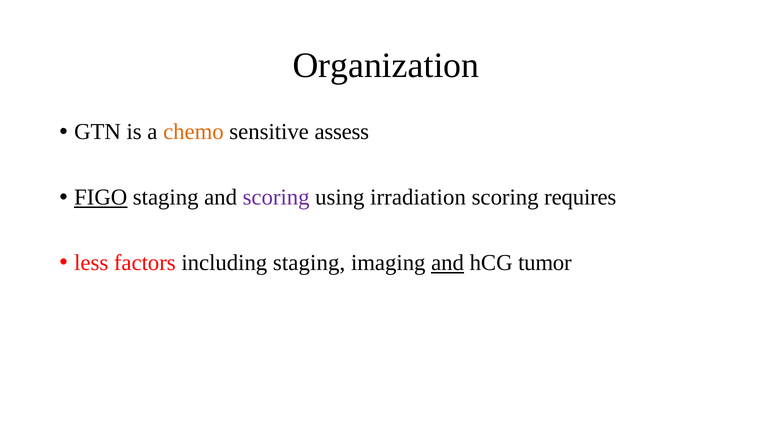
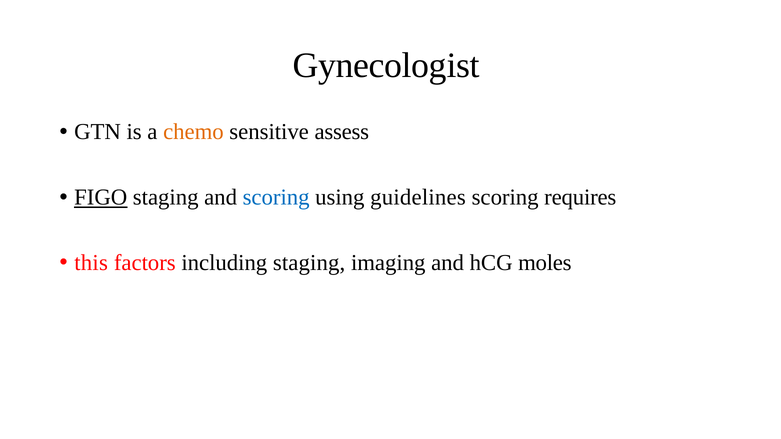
Organization: Organization -> Gynecologist
scoring at (276, 198) colour: purple -> blue
irradiation: irradiation -> guidelines
less: less -> this
and at (448, 263) underline: present -> none
tumor: tumor -> moles
